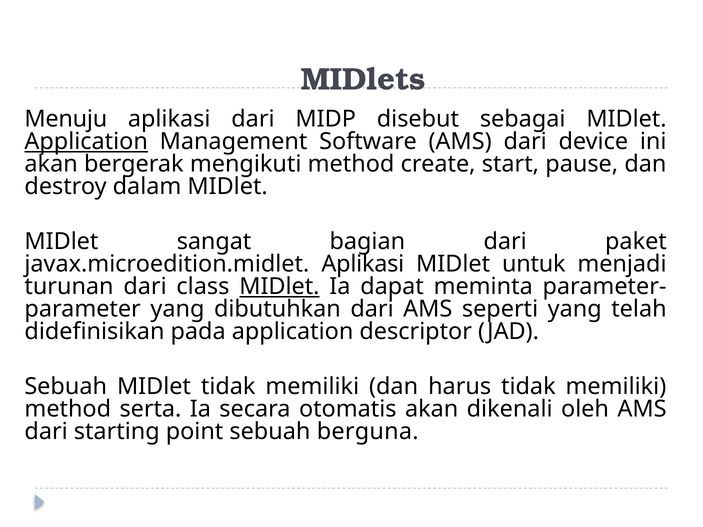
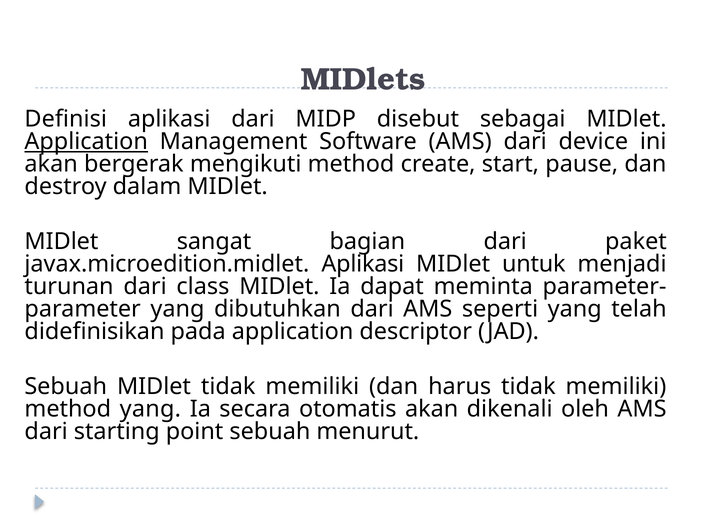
Menuju: Menuju -> Definisi
MIDlet at (279, 287) underline: present -> none
method serta: serta -> yang
berguna: berguna -> menurut
